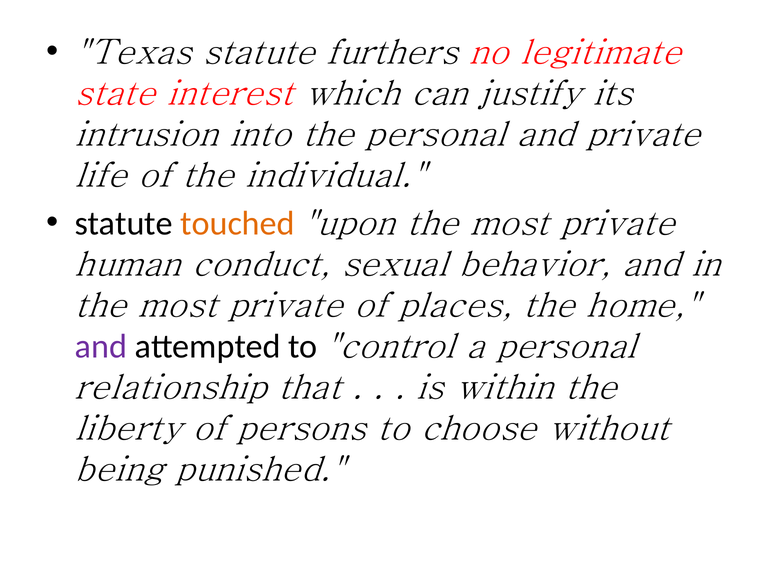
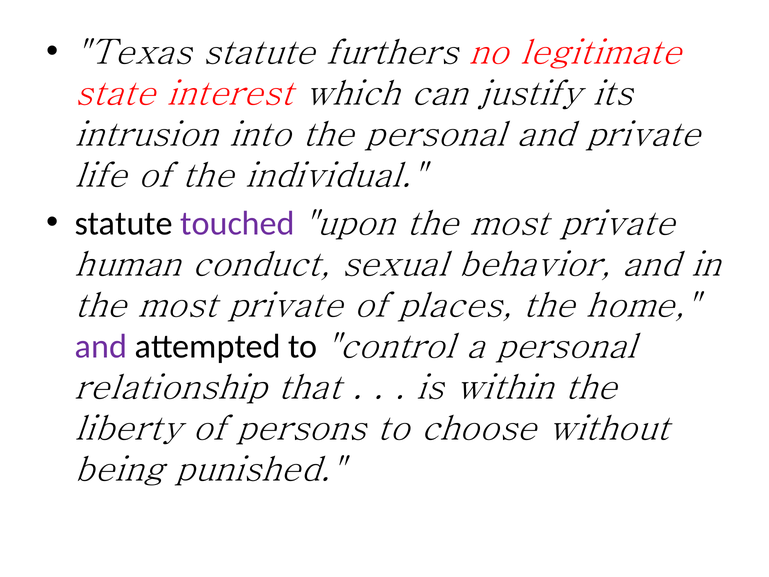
touched colour: orange -> purple
